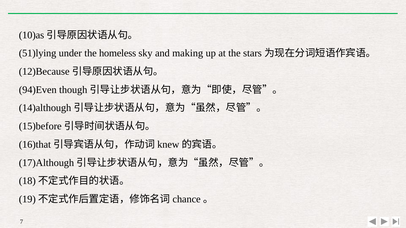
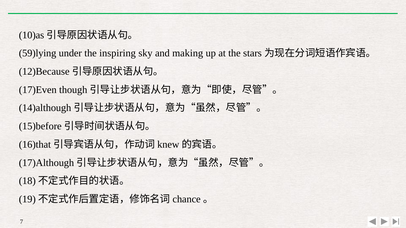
51)lying: 51)lying -> 59)lying
homeless: homeless -> inspiring
94)Even: 94)Even -> 17)Even
